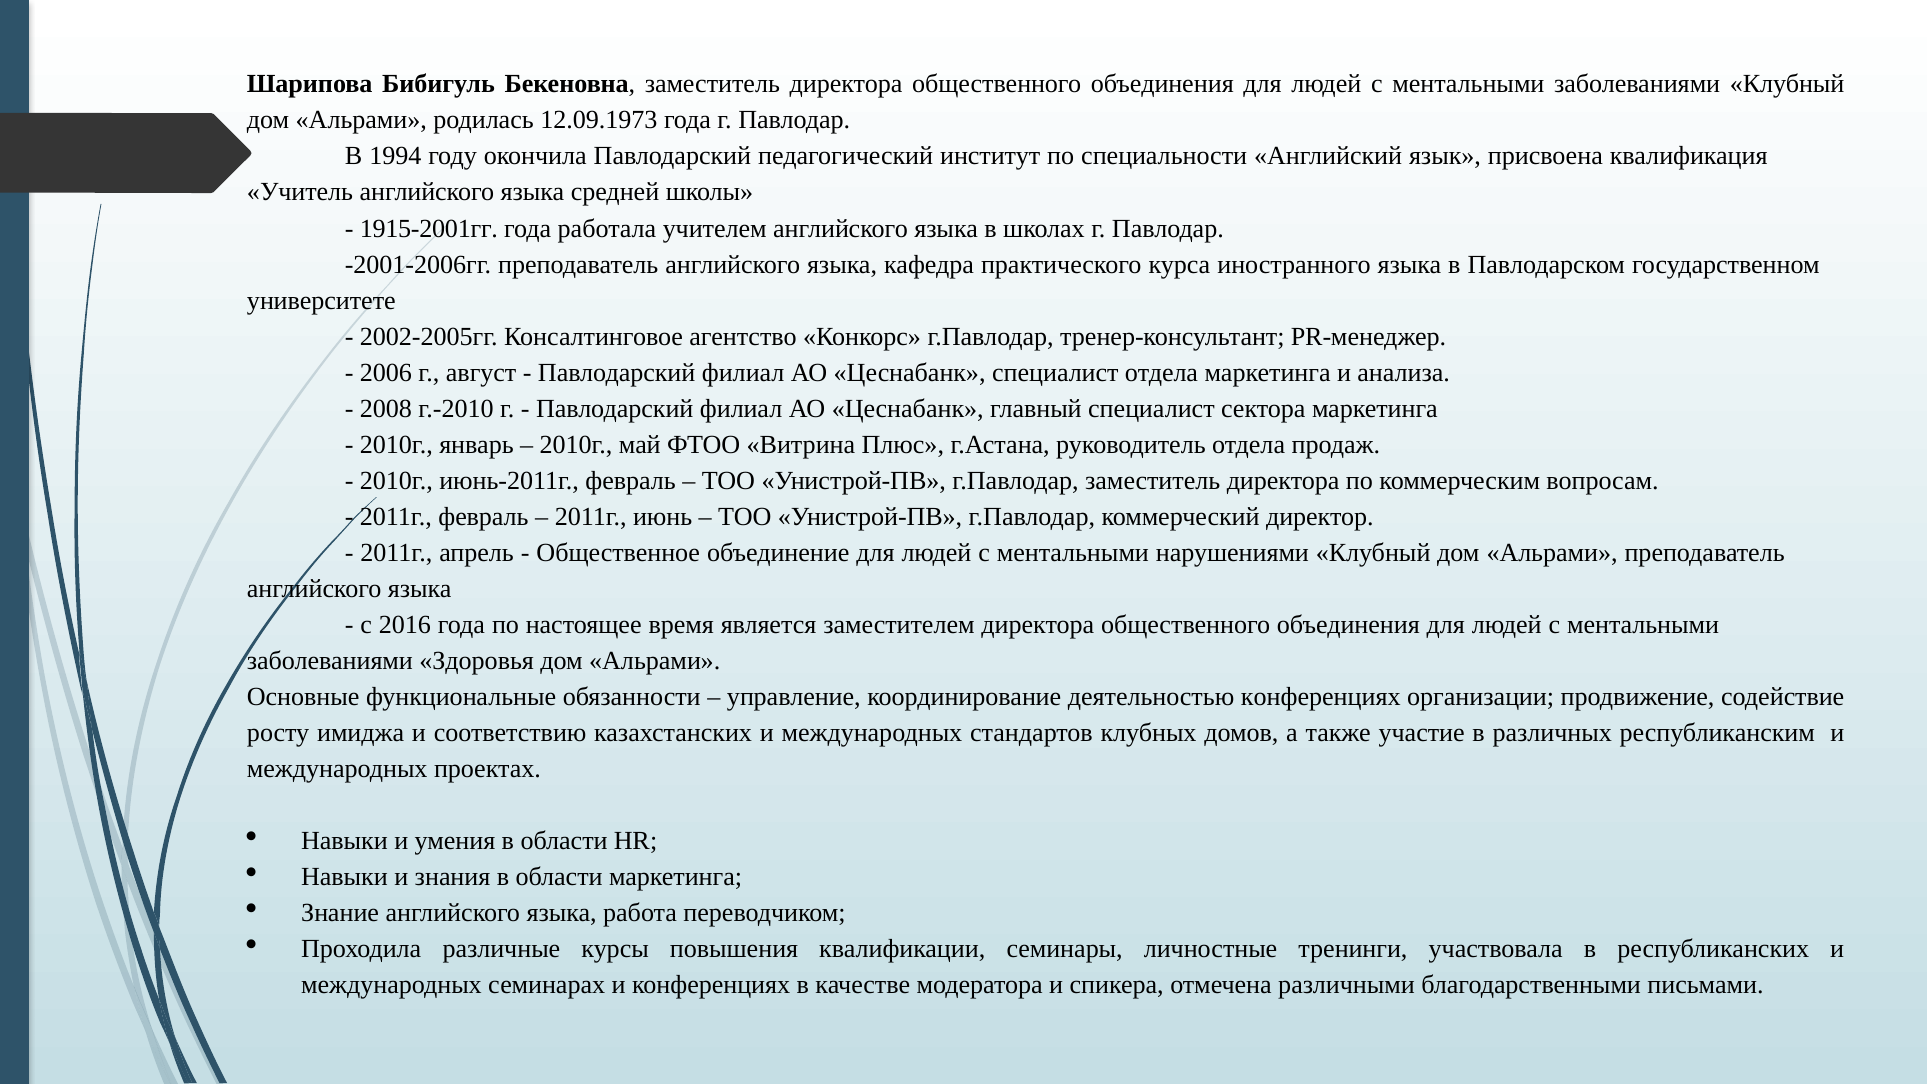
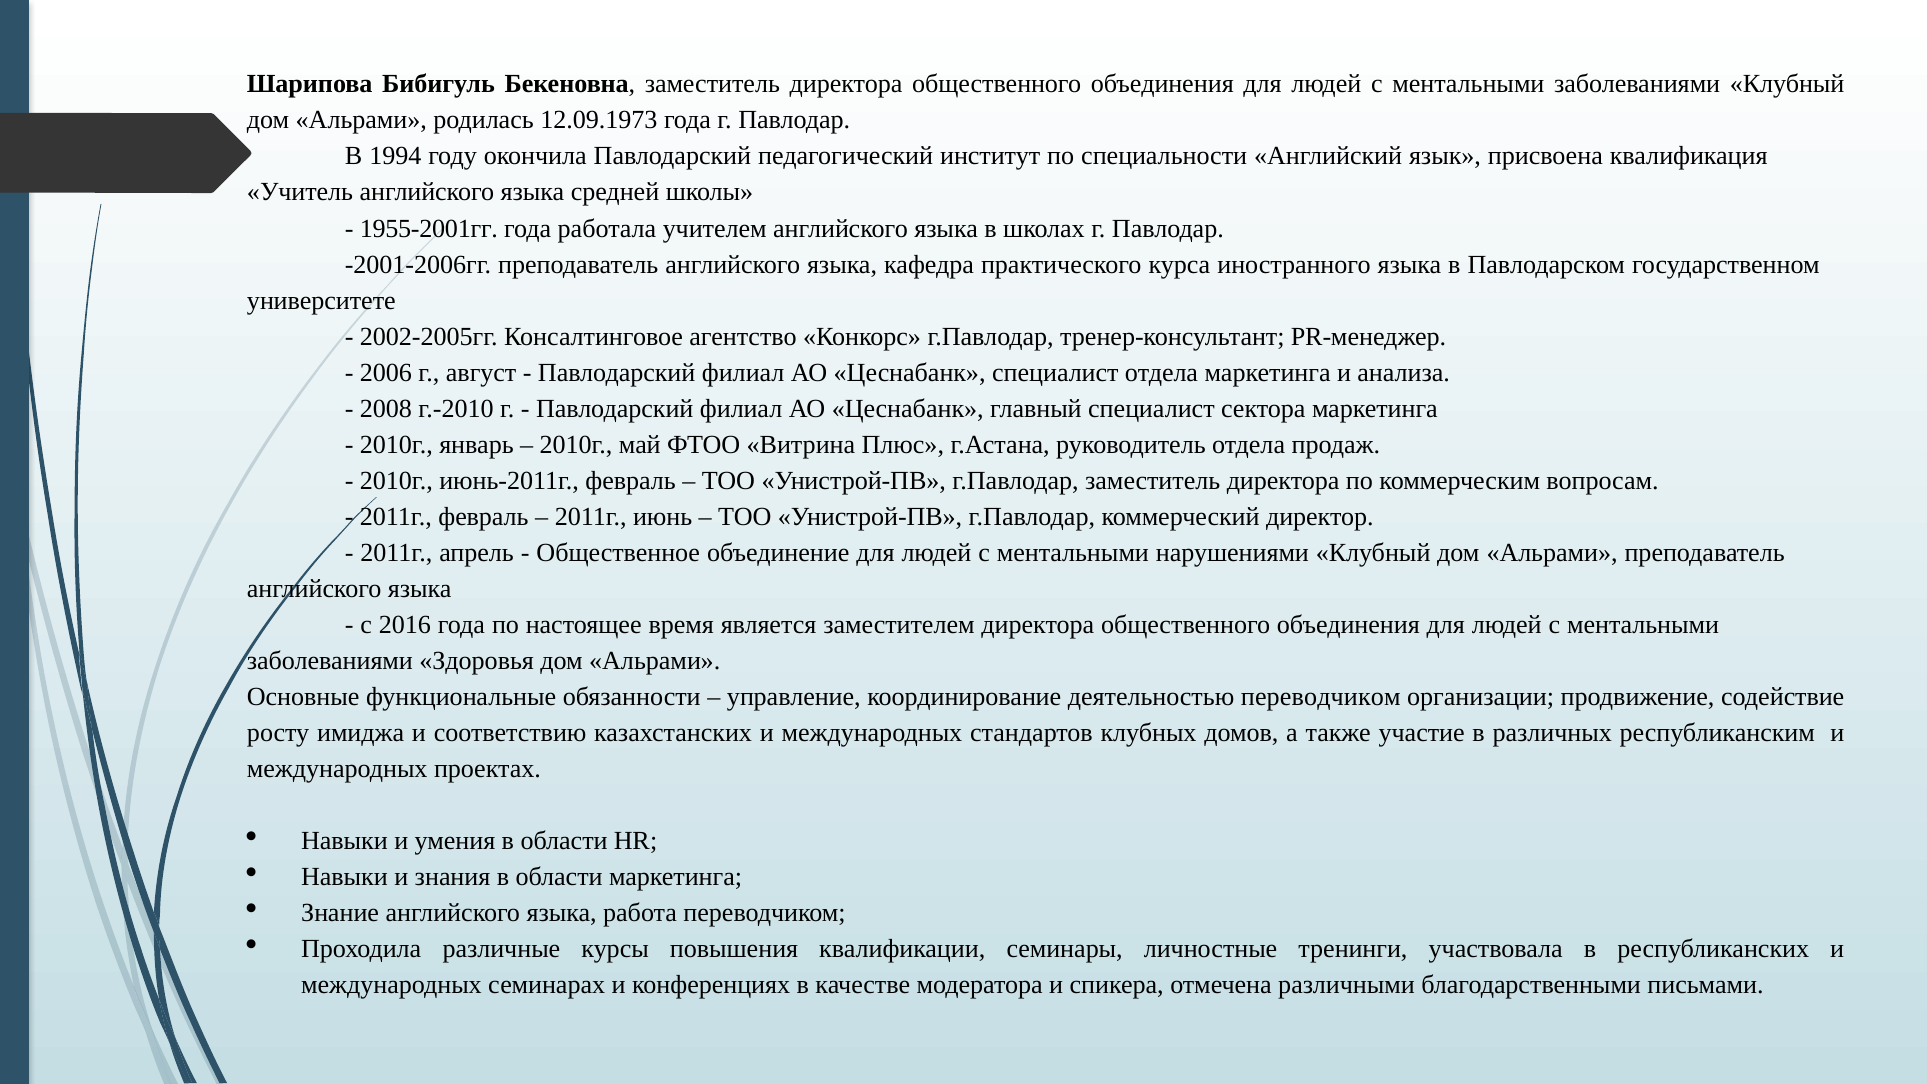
1915-2001гг: 1915-2001гг -> 1955-2001гг
деятельностью конференциях: конференциях -> переводчиком
